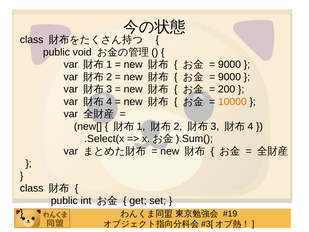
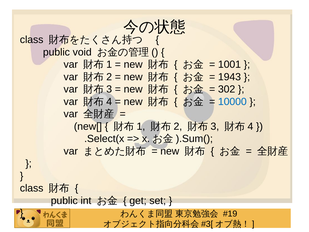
9000 at (229, 65): 9000 -> 1001
9000 at (229, 77): 9000 -> 1943
200: 200 -> 302
10000 colour: orange -> blue
